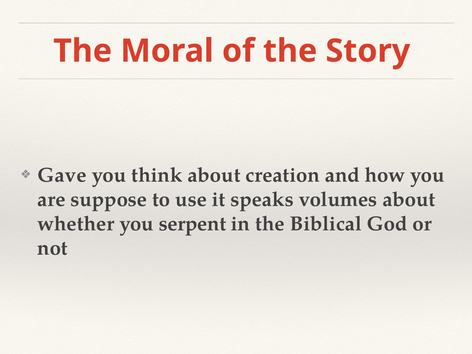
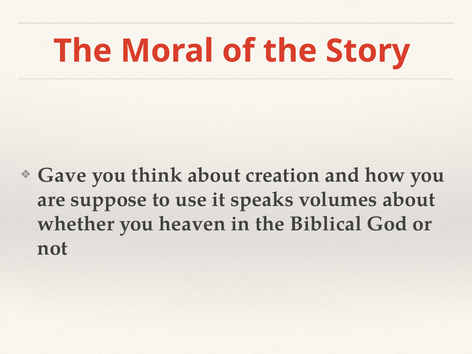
serpent: serpent -> heaven
